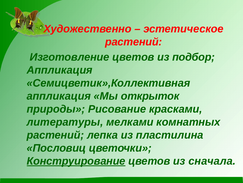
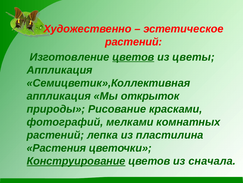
цветов at (133, 57) underline: none -> present
подбор: подбор -> цветы
литературы: литературы -> фотографий
Пословиц: Пословиц -> Растения
